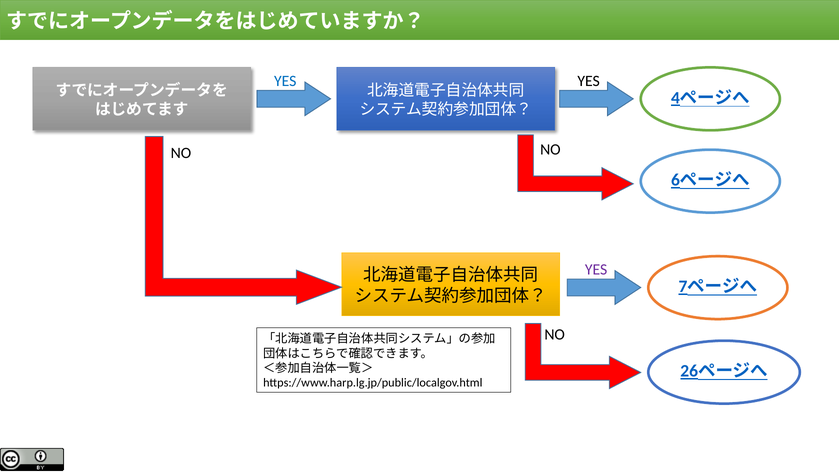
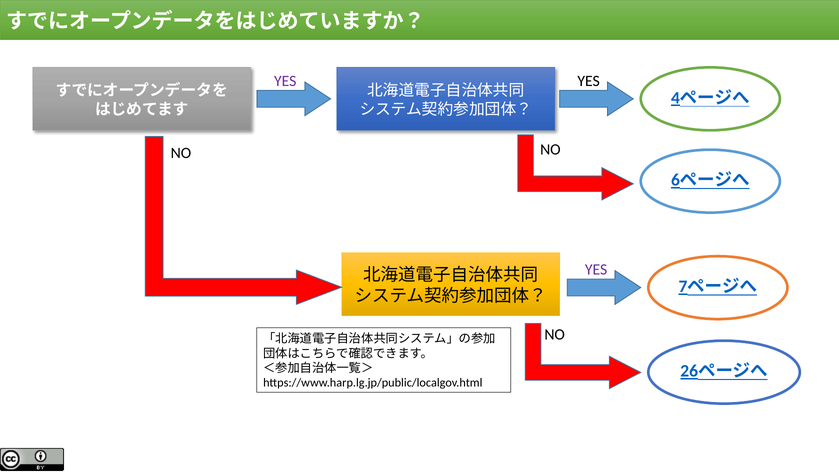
YES at (285, 81) colour: blue -> purple
